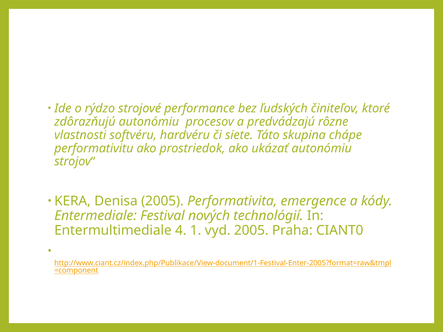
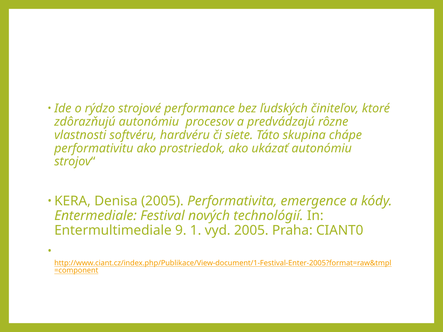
4: 4 -> 9
